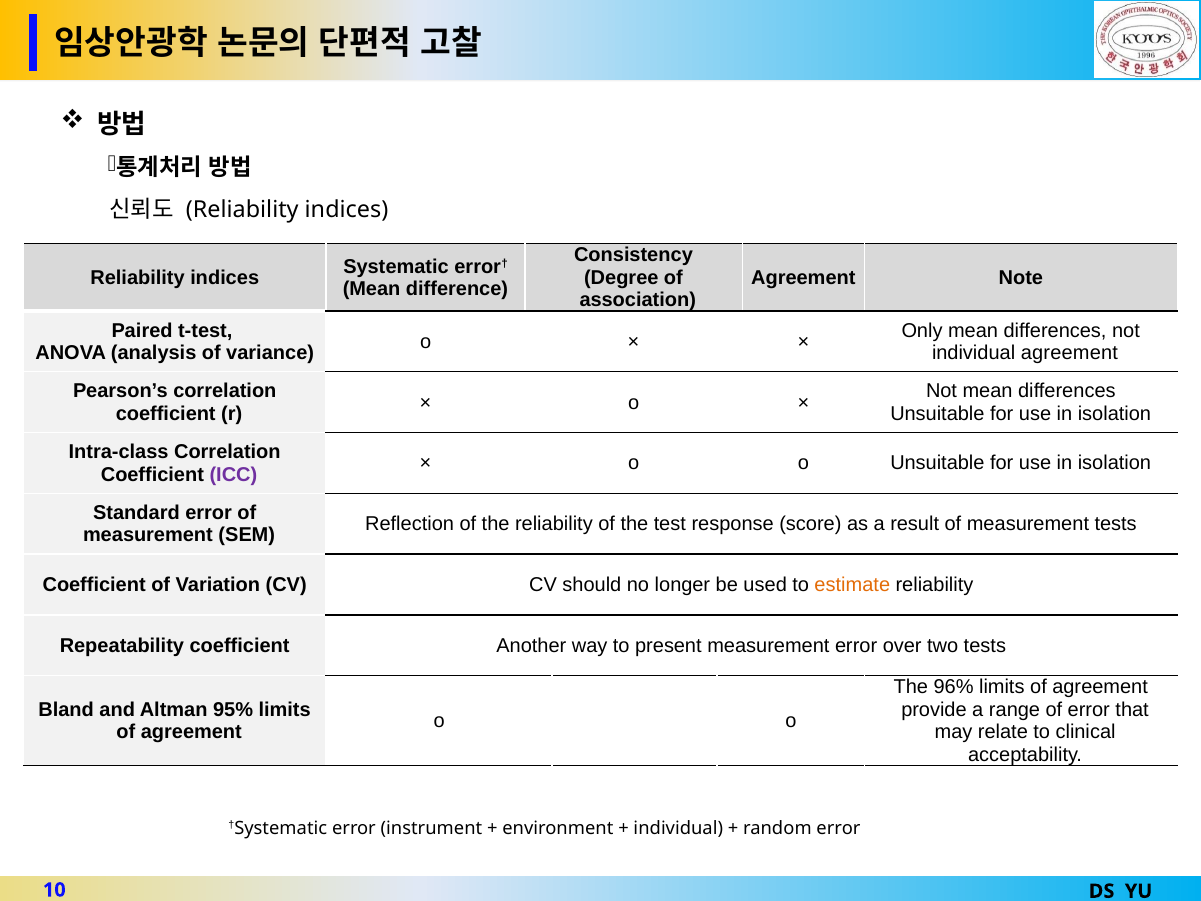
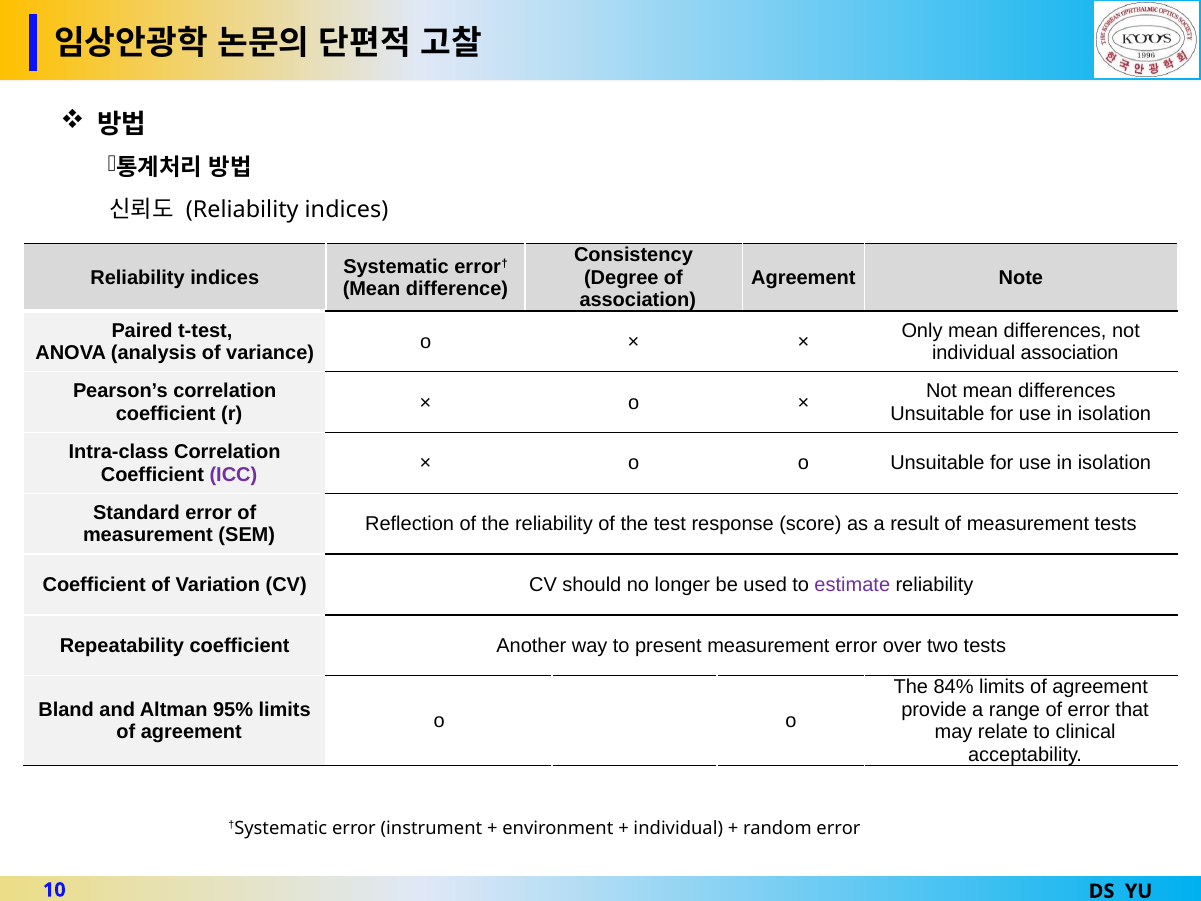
individual agreement: agreement -> association
estimate colour: orange -> purple
96%: 96% -> 84%
